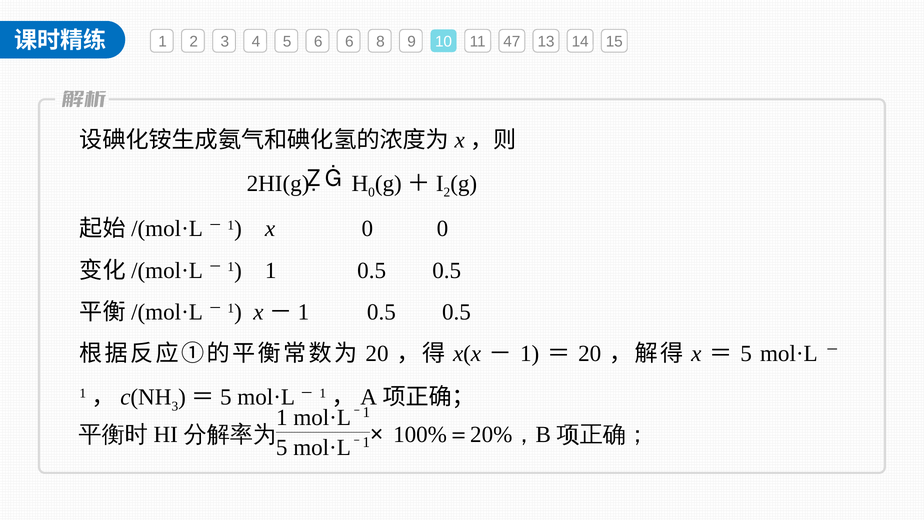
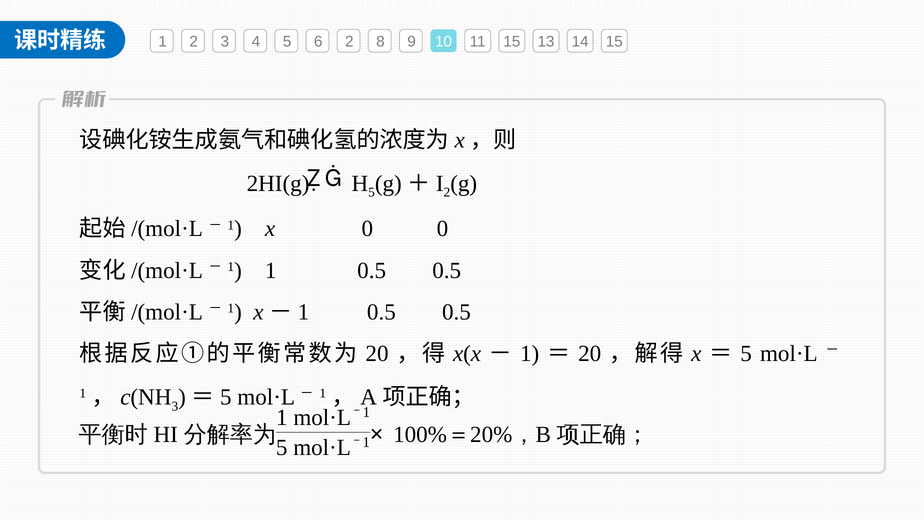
6 6: 6 -> 2
11 47: 47 -> 15
0 at (372, 192): 0 -> 5
